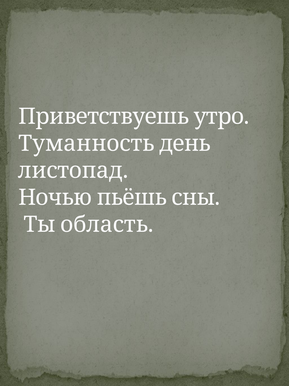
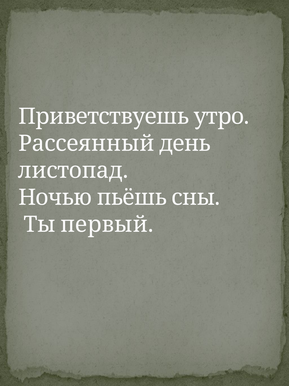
Туманность: Туманность -> Рассеянный
область: область -> первый
